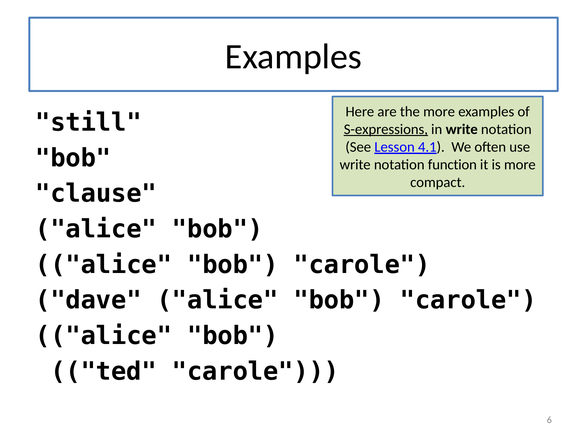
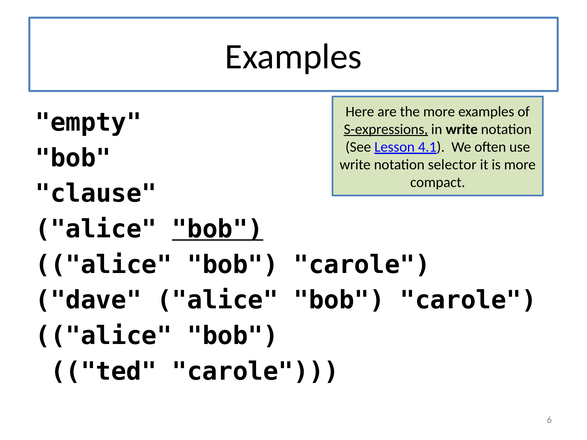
still: still -> empty
function: function -> selector
bob at (218, 229) underline: none -> present
